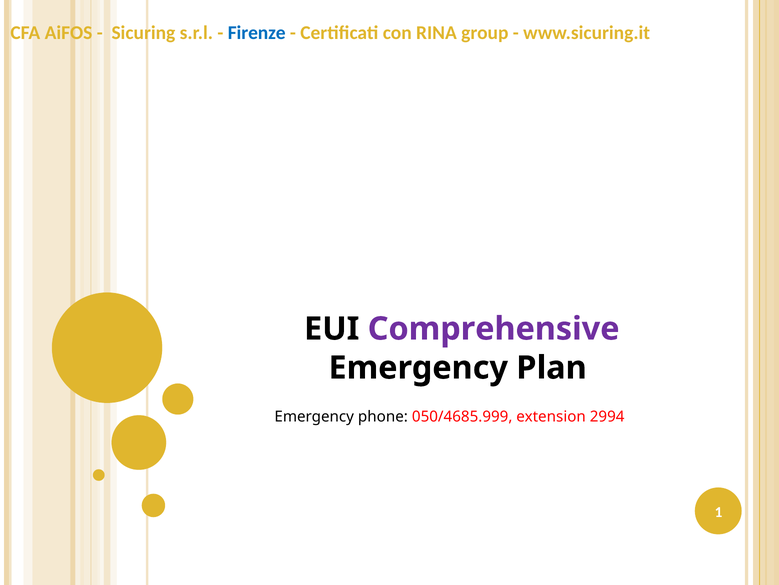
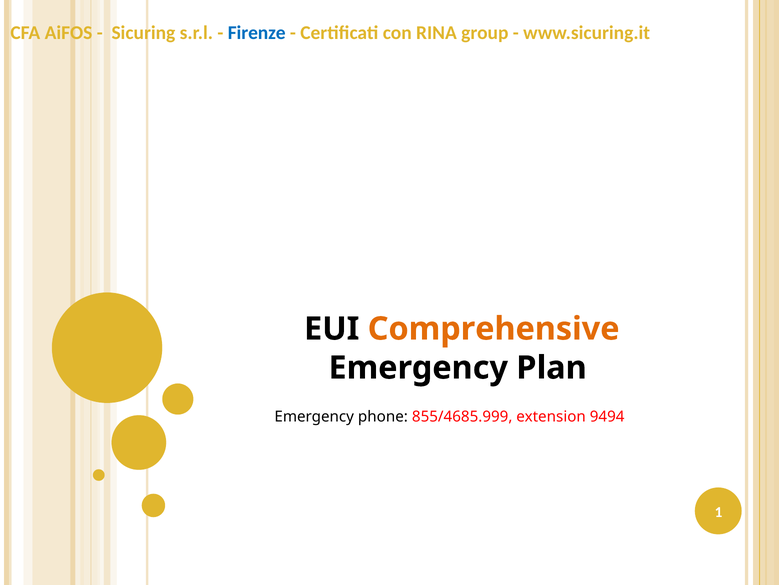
Comprehensive colour: purple -> orange
050/4685.999: 050/4685.999 -> 855/4685.999
2994: 2994 -> 9494
